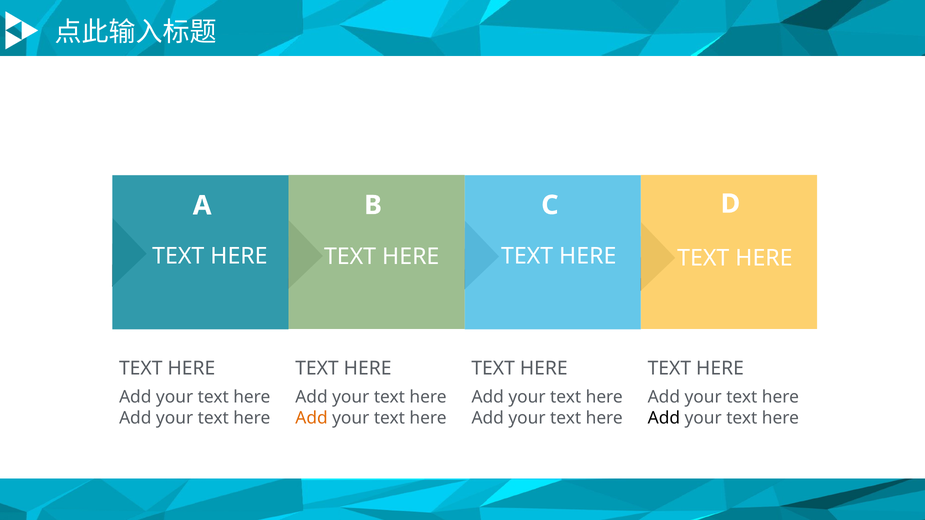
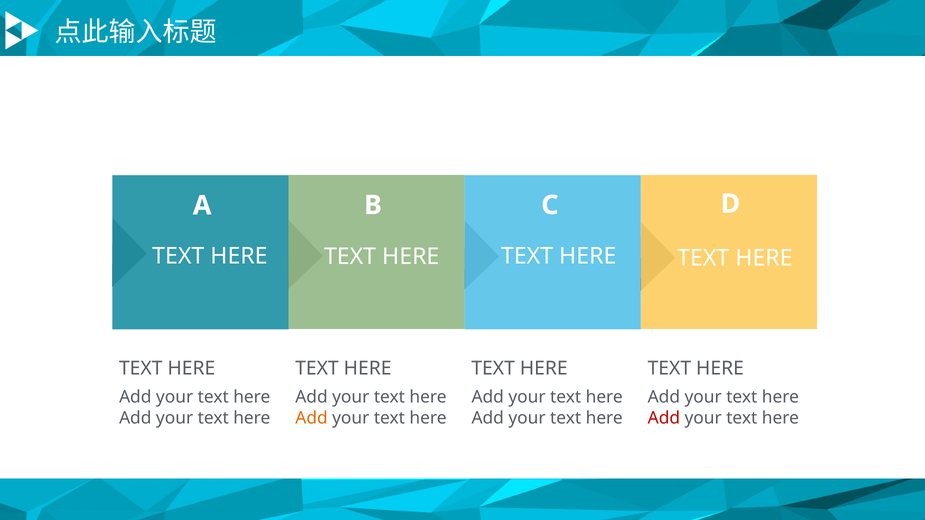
Add at (664, 418) colour: black -> red
